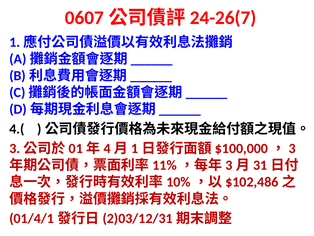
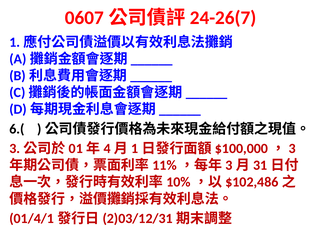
4.(: 4.( -> 6.(
